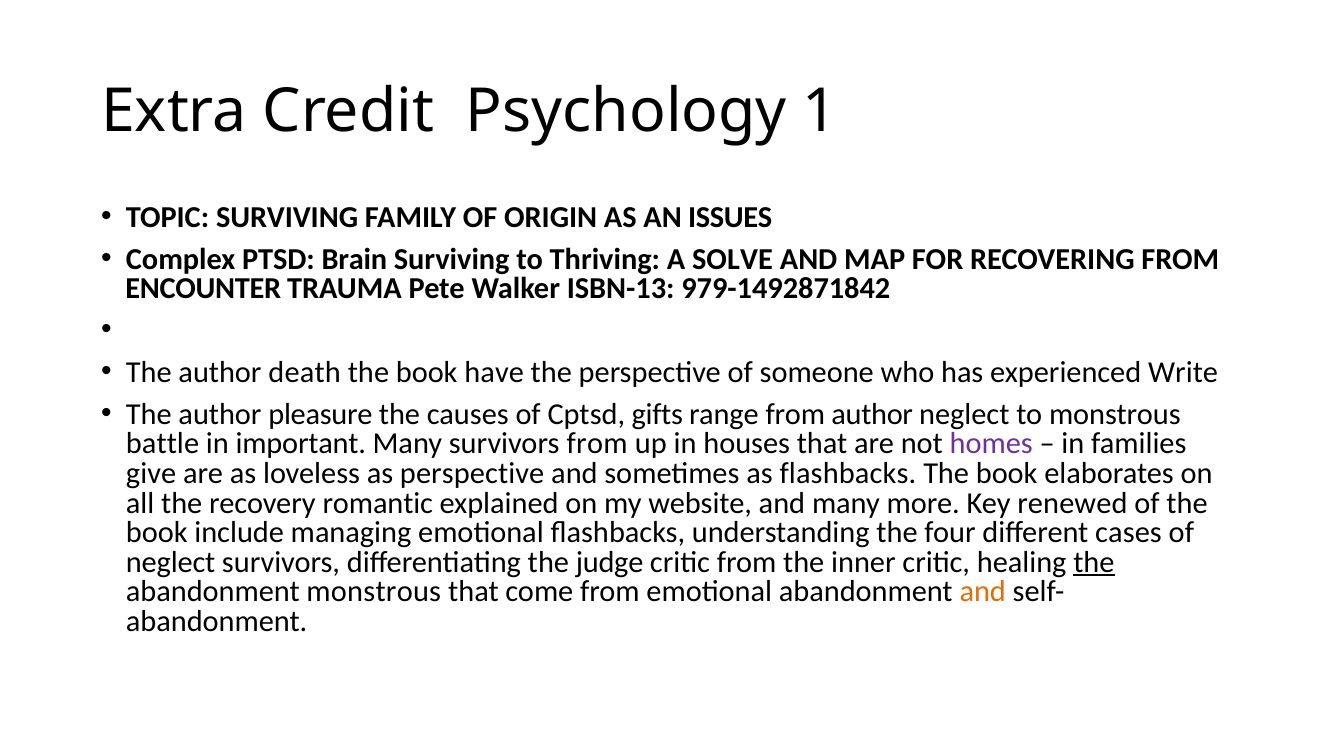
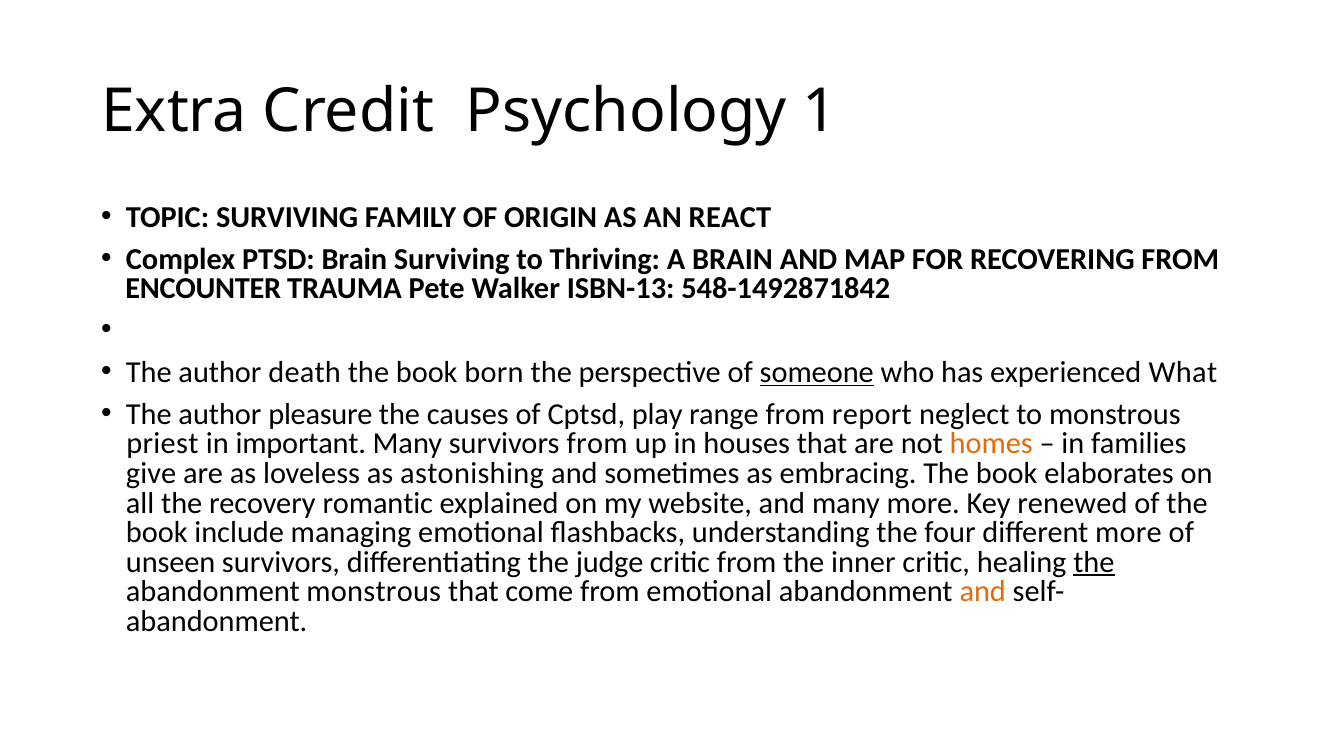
ISSUES: ISSUES -> REACT
A SOLVE: SOLVE -> BRAIN
979-1492871842: 979-1492871842 -> 548-1492871842
have: have -> born
someone underline: none -> present
Write: Write -> What
gifts: gifts -> play
from author: author -> report
battle: battle -> priest
homes colour: purple -> orange
as perspective: perspective -> astonishing
as flashbacks: flashbacks -> embracing
different cases: cases -> more
neglect at (171, 562): neglect -> unseen
